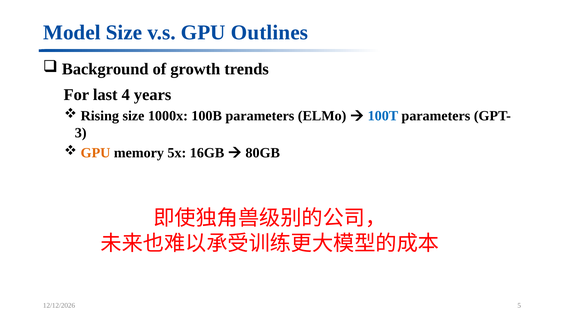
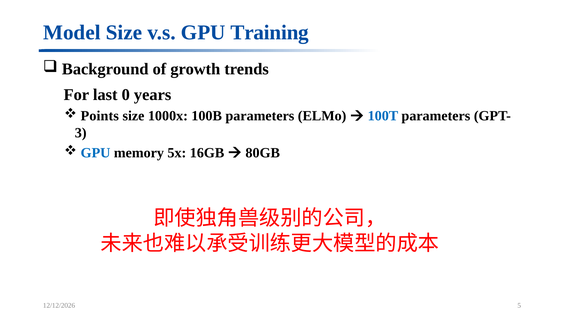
Outlines: Outlines -> Training
4: 4 -> 0
Rising: Rising -> Points
GPU at (96, 153) colour: orange -> blue
